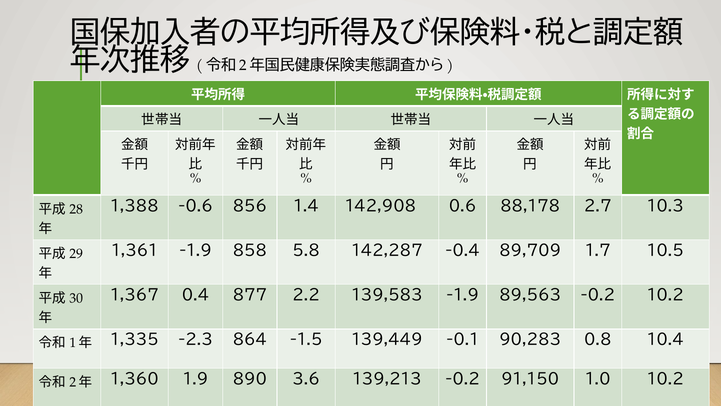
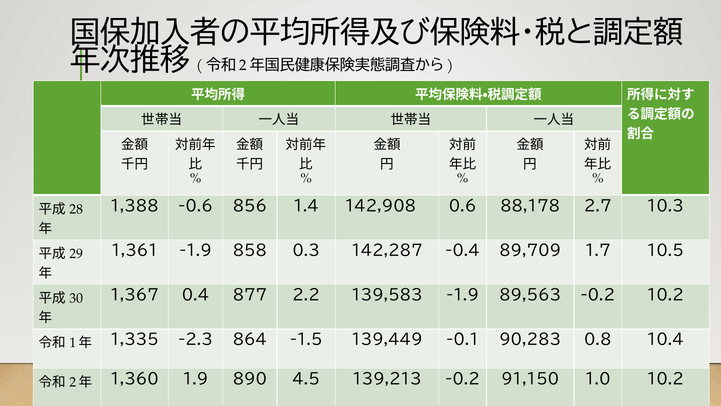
5.8: 5.8 -> 0.3
3.6: 3.6 -> 4.5
